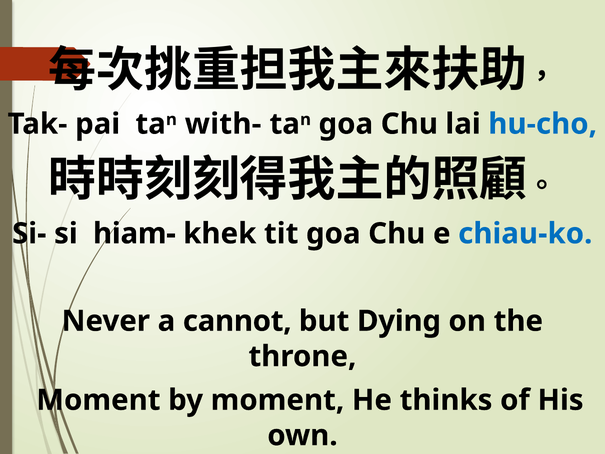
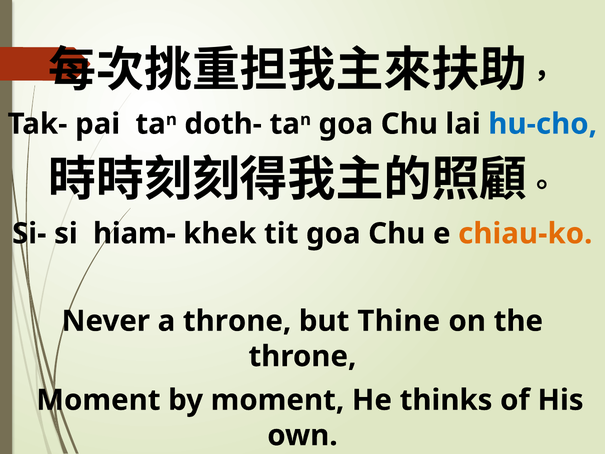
with-: with- -> doth-
chiau-ko colour: blue -> orange
a cannot: cannot -> throne
Dying: Dying -> Thine
